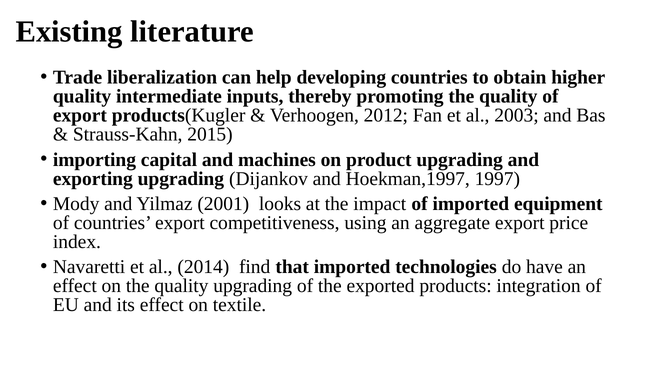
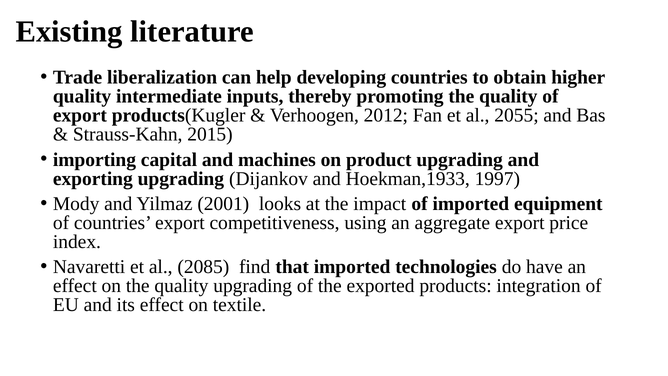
2003: 2003 -> 2055
Hoekman,1997: Hoekman,1997 -> Hoekman,1933
2014: 2014 -> 2085
